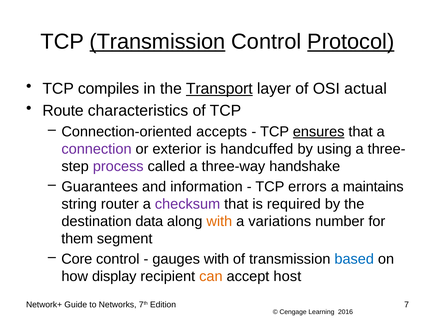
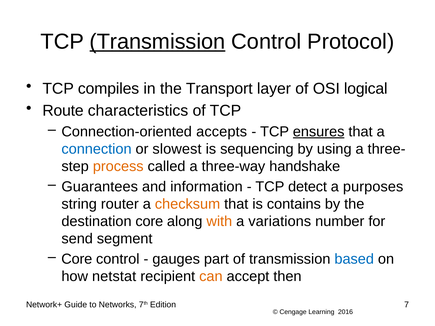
Protocol underline: present -> none
Transport underline: present -> none
actual: actual -> logical
connection colour: purple -> blue
exterior: exterior -> slowest
handcuffed: handcuffed -> sequencing
process colour: purple -> orange
errors: errors -> detect
maintains: maintains -> purposes
checksum colour: purple -> orange
required: required -> contains
destination data: data -> core
them: them -> send
gauges with: with -> part
display: display -> netstat
host: host -> then
